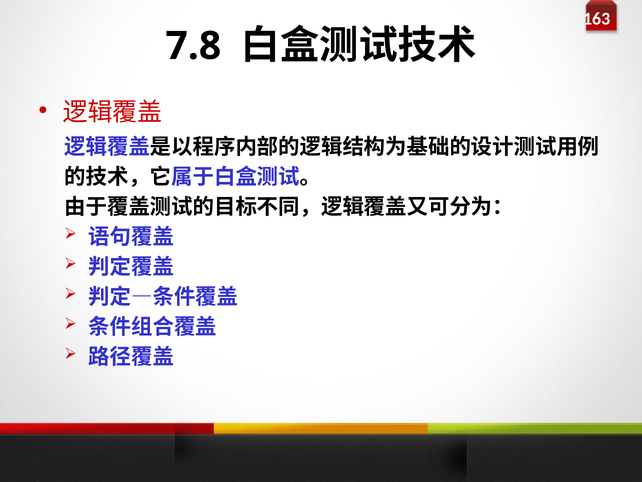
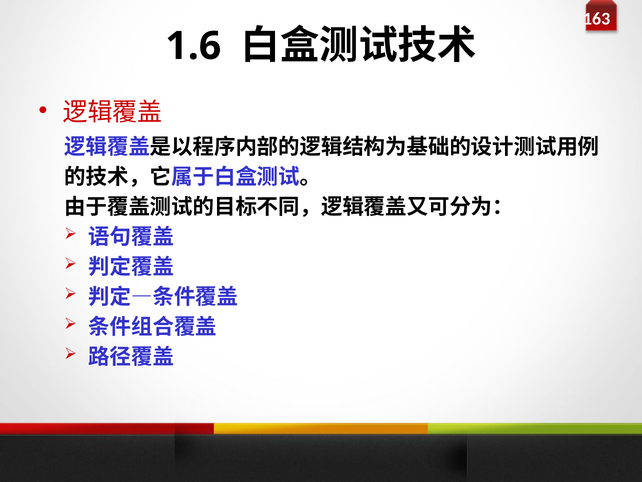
7.8: 7.8 -> 1.6
